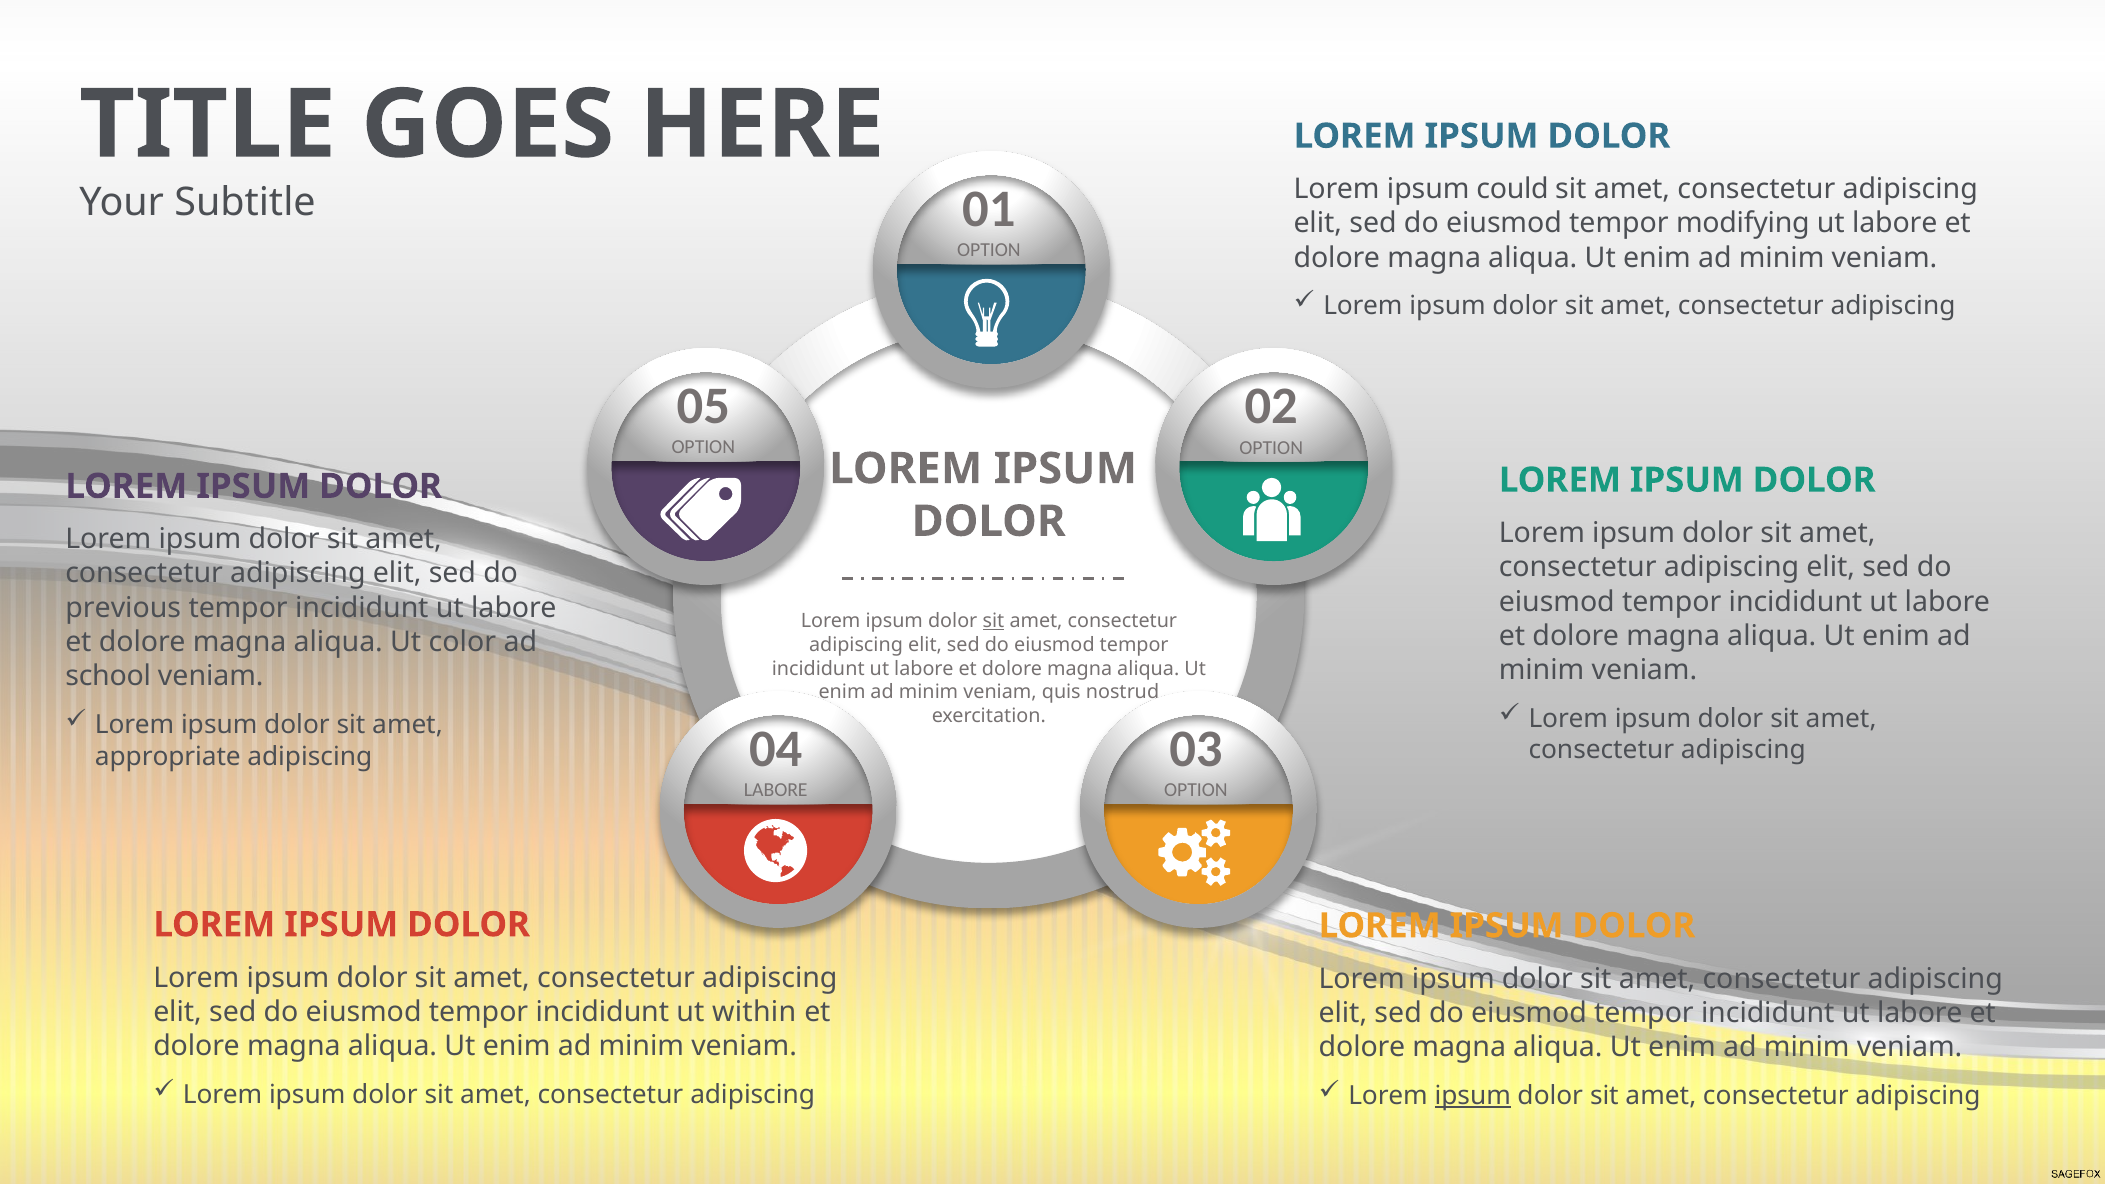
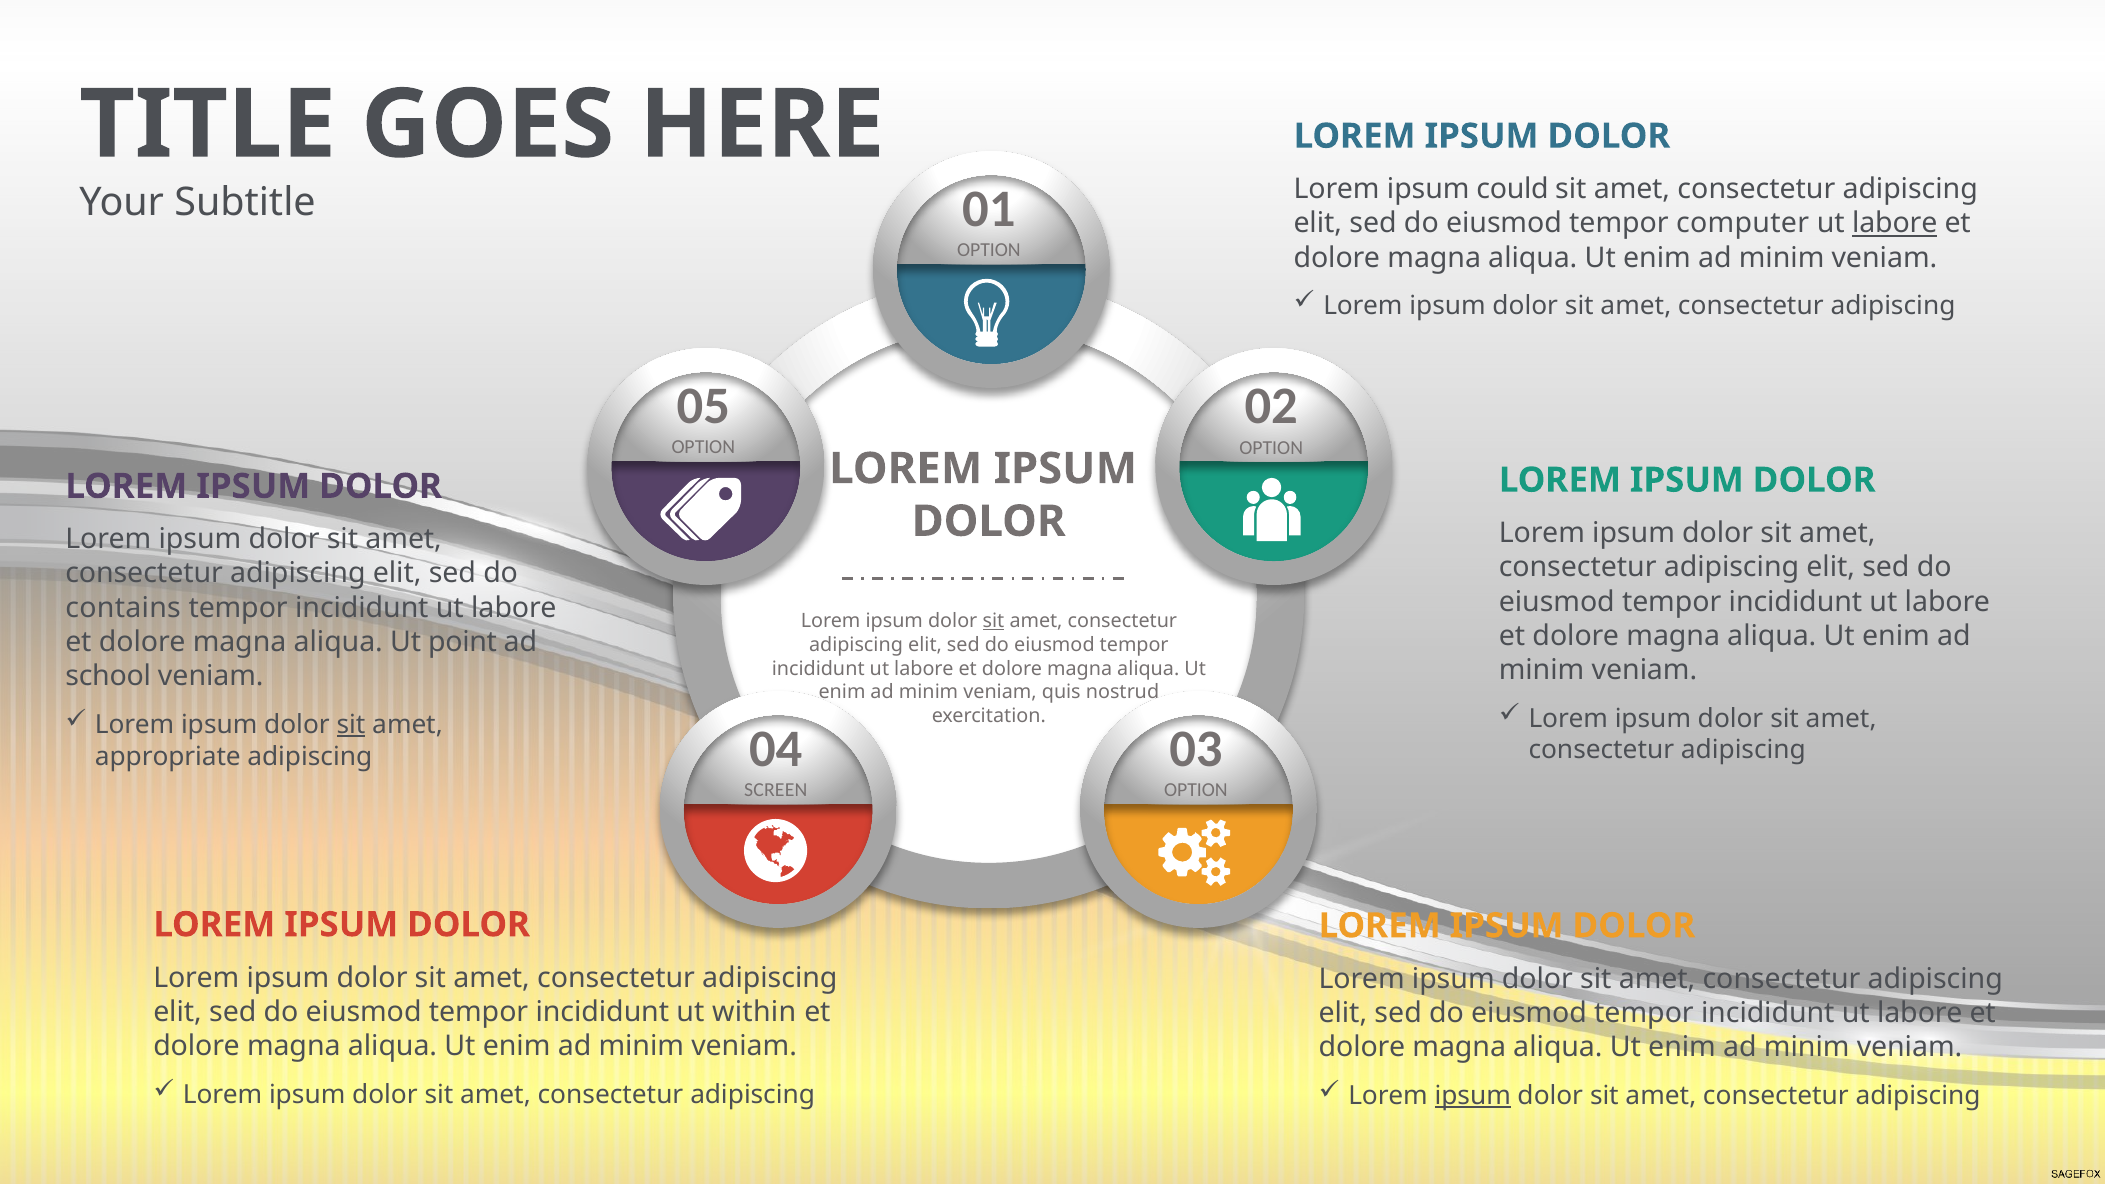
modifying: modifying -> computer
labore at (1895, 223) underline: none -> present
previous: previous -> contains
color: color -> point
sit at (351, 725) underline: none -> present
LABORE at (776, 790): LABORE -> SCREEN
